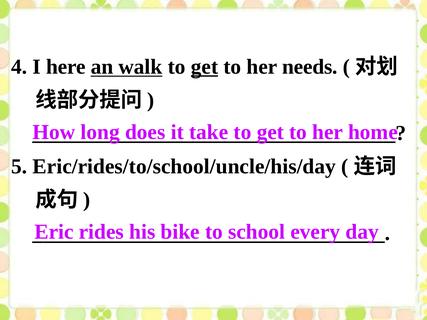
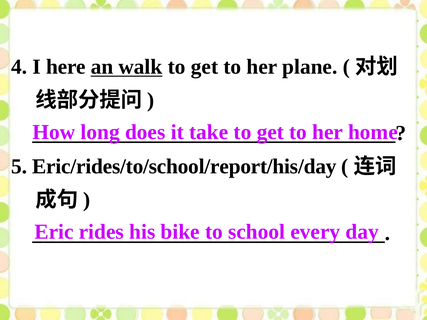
get at (204, 67) underline: present -> none
needs: needs -> plane
Eric/rides/to/school/uncle/his/day: Eric/rides/to/school/uncle/his/day -> Eric/rides/to/school/report/his/day
